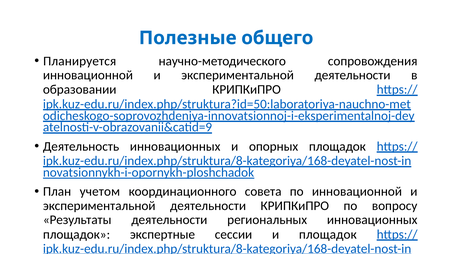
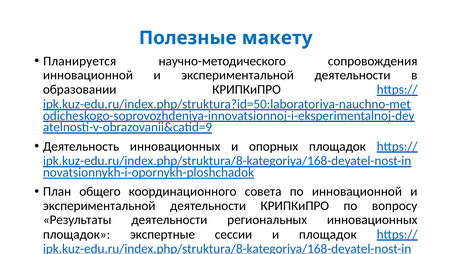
общего: общего -> макету
учетом: учетом -> общего
